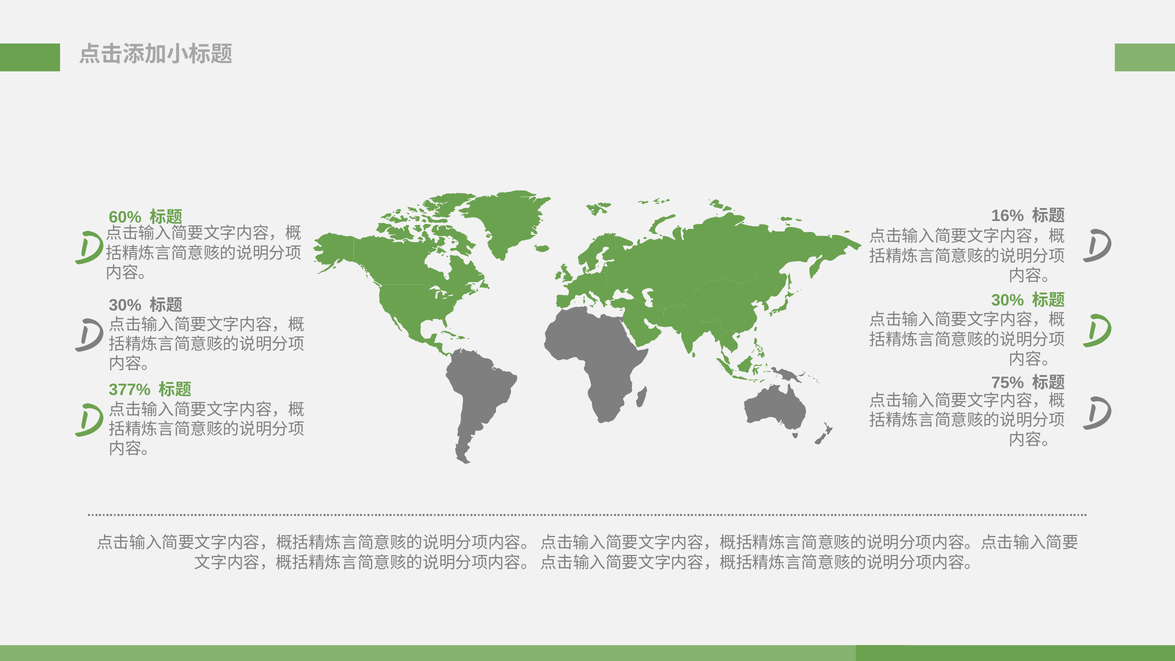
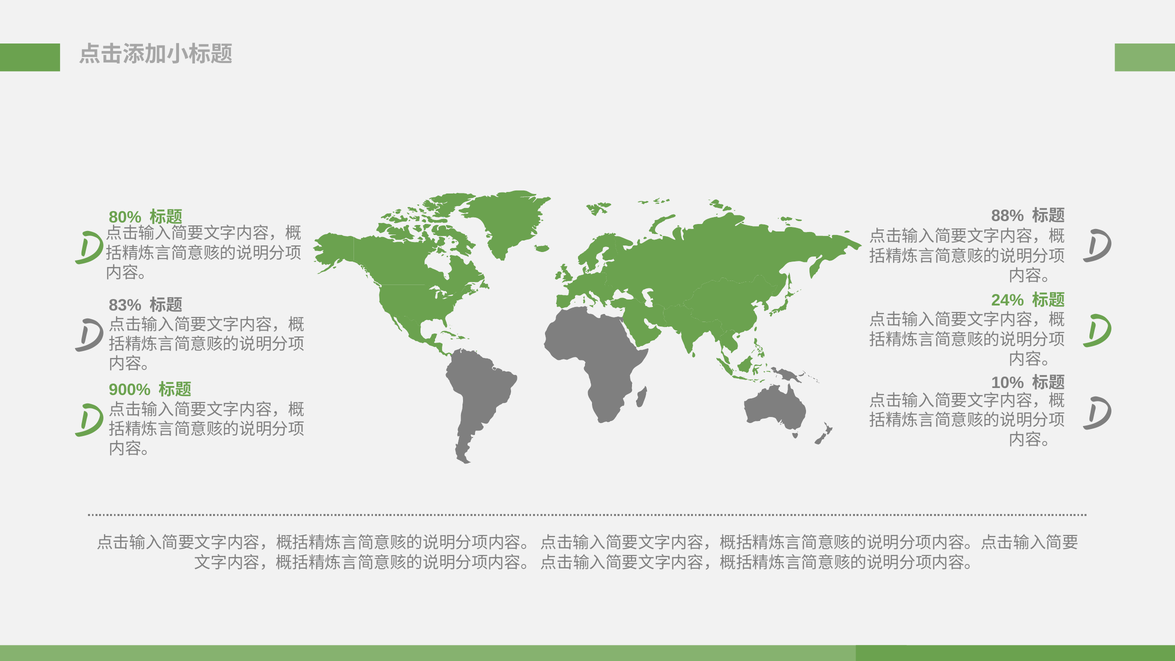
16%: 16% -> 88%
60%: 60% -> 80%
30% at (1008, 300): 30% -> 24%
30% at (125, 305): 30% -> 83%
75%: 75% -> 10%
377%: 377% -> 900%
